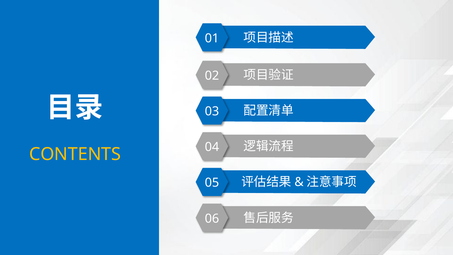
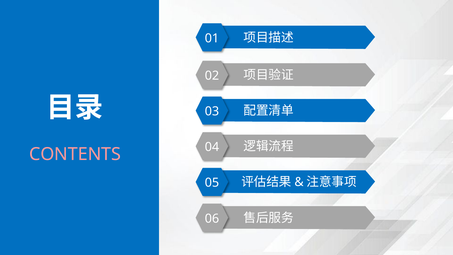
CONTENTS colour: yellow -> pink
